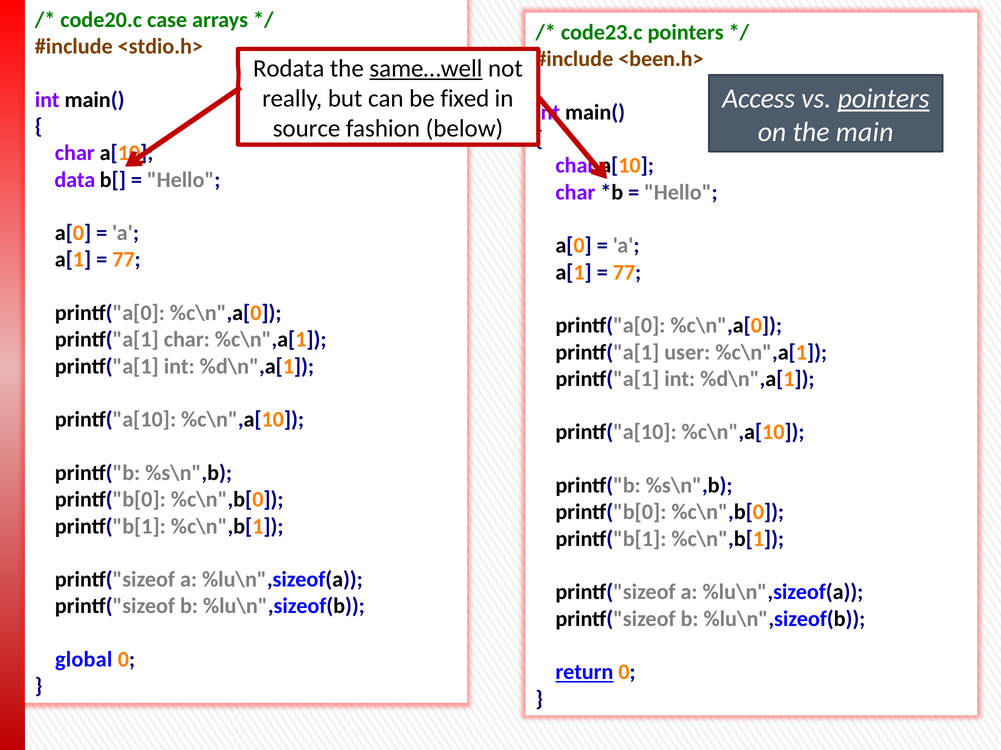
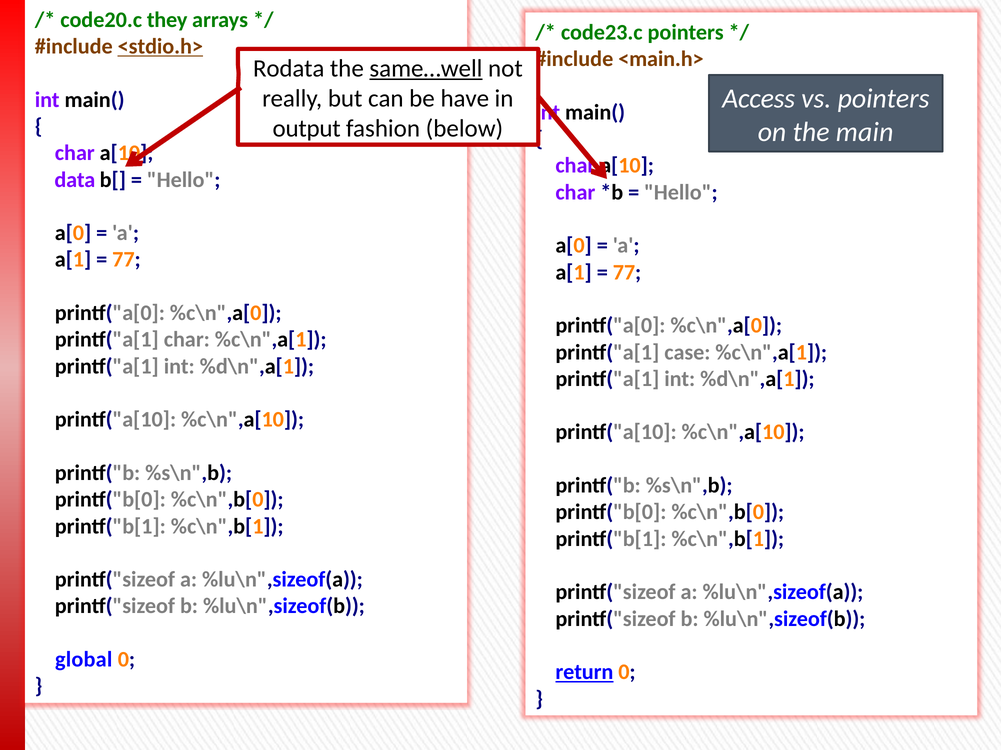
case: case -> they
<stdio.h> underline: none -> present
<been.h>: <been.h> -> <main.h>
pointers at (884, 99) underline: present -> none
fixed: fixed -> have
source: source -> output
user: user -> case
